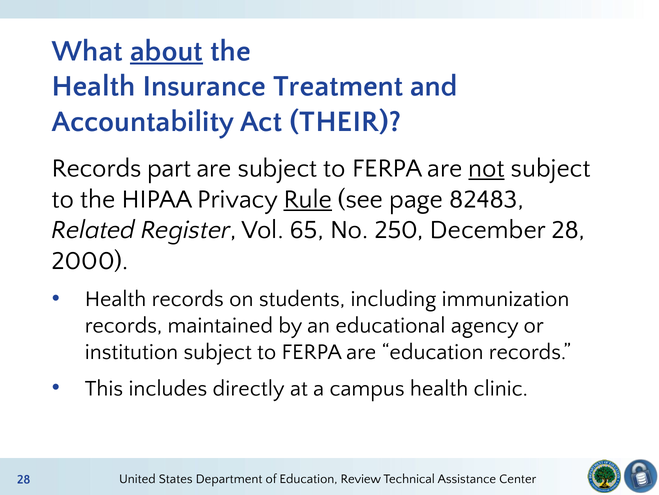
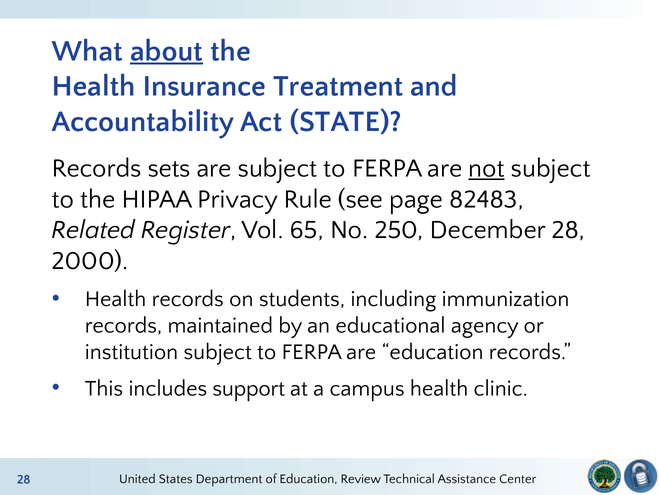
THEIR: THEIR -> STATE
part: part -> sets
Rule underline: present -> none
directly: directly -> support
